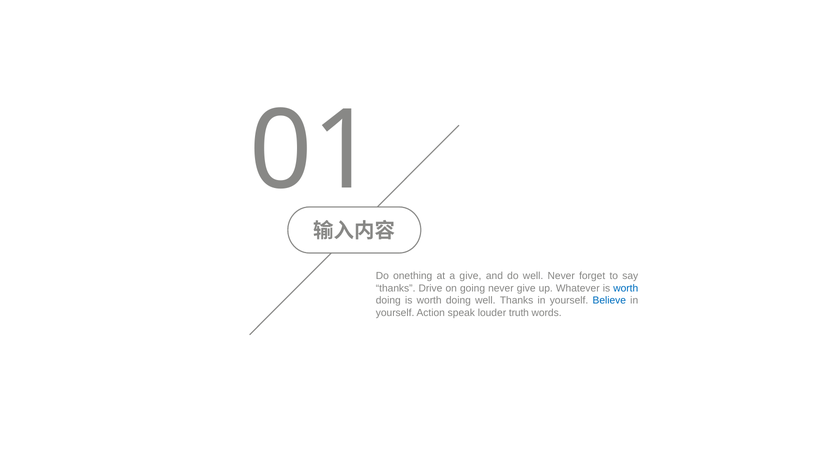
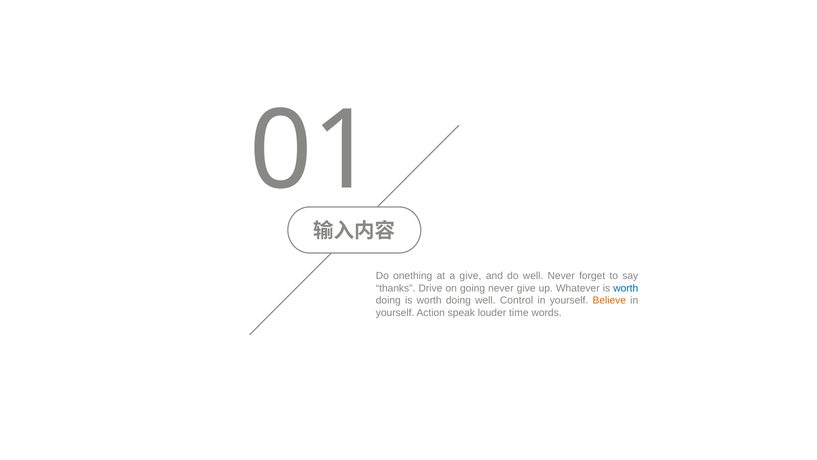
well Thanks: Thanks -> Control
Believe colour: blue -> orange
truth: truth -> time
